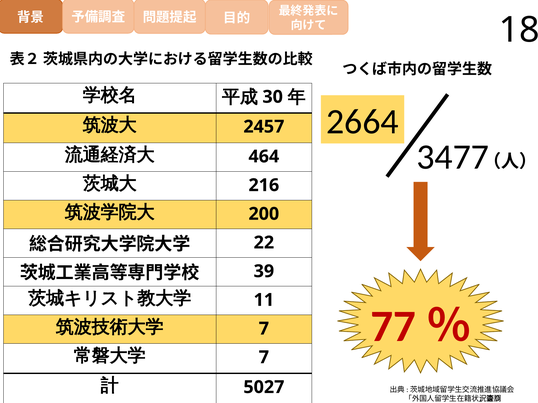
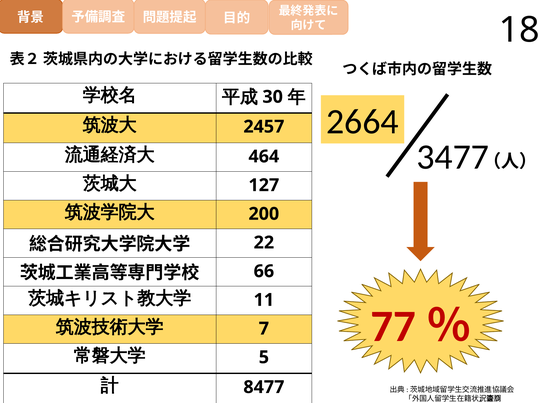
216: 216 -> 127
39: 39 -> 66
7 at (264, 358): 7 -> 5
5027: 5027 -> 8477
